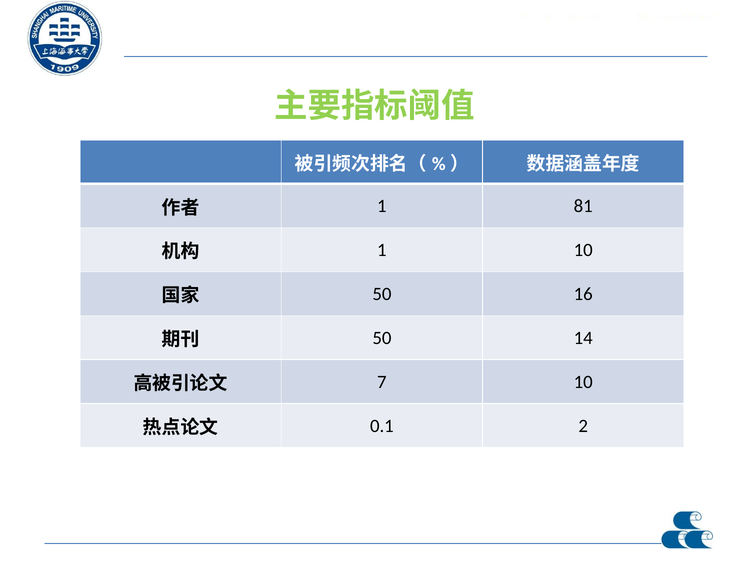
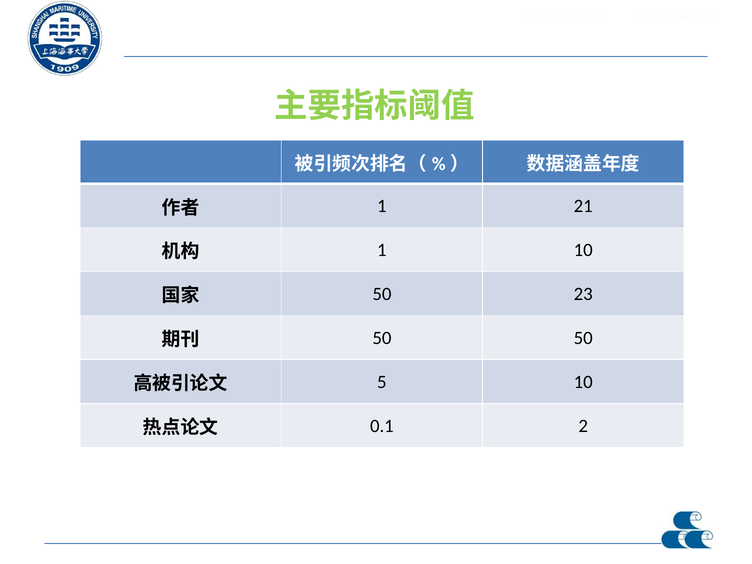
81: 81 -> 21
16: 16 -> 23
50 14: 14 -> 50
7: 7 -> 5
